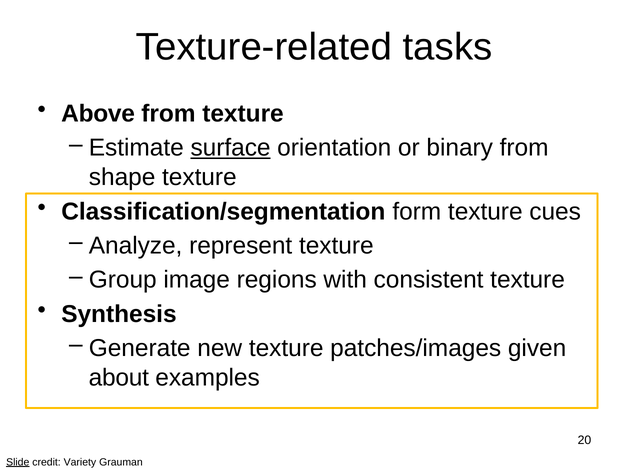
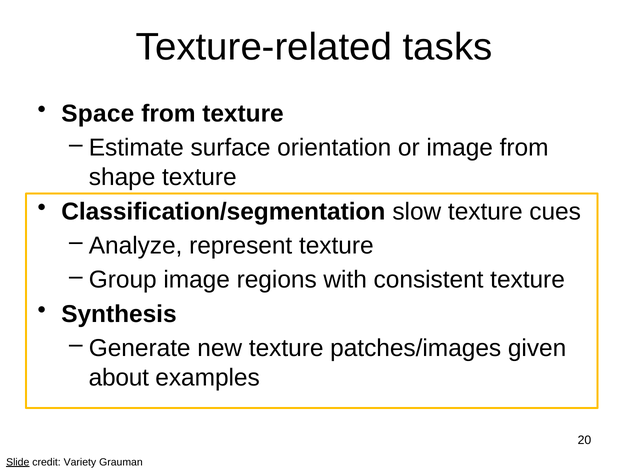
Above: Above -> Space
surface underline: present -> none
or binary: binary -> image
form: form -> slow
